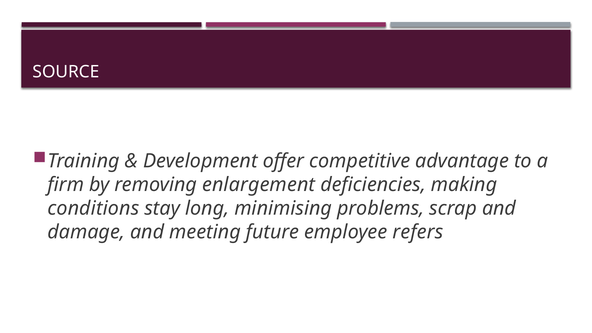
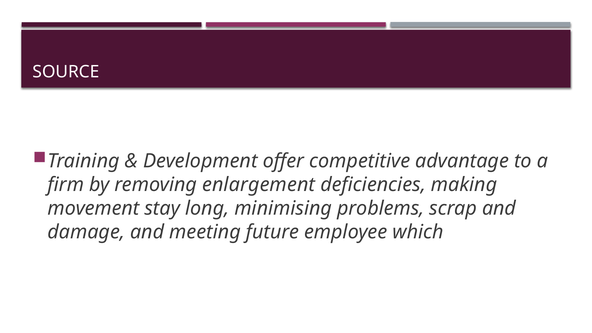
conditions: conditions -> movement
refers: refers -> which
